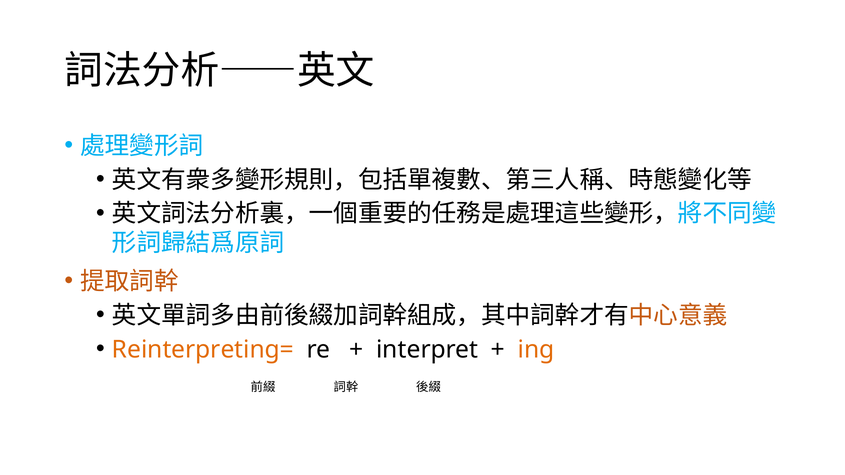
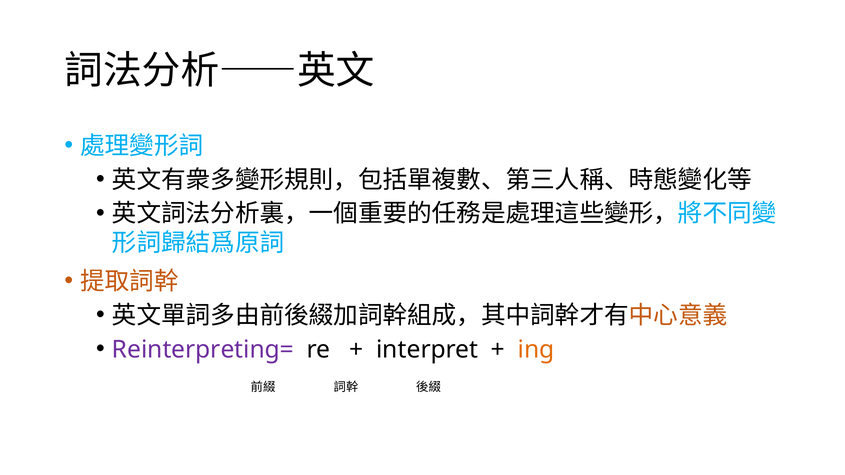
Reinterpreting= colour: orange -> purple
